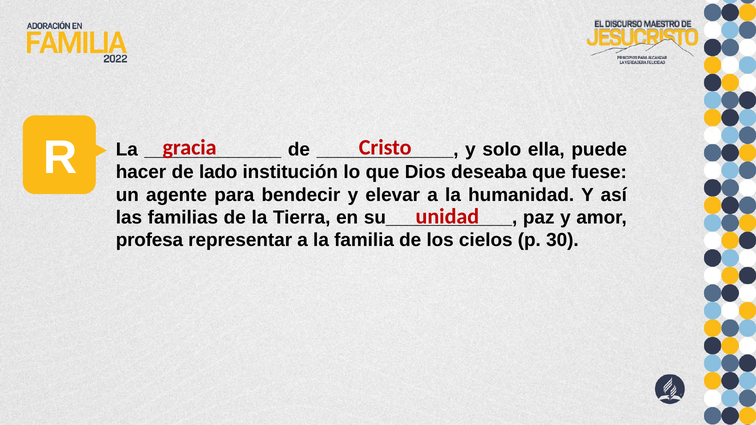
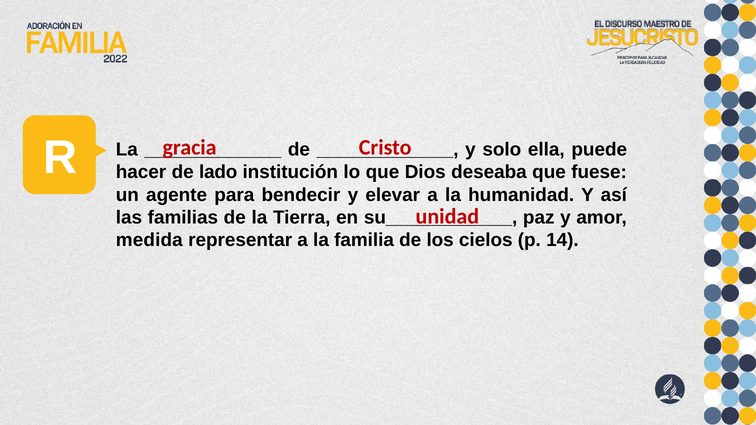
profesa: profesa -> medida
30: 30 -> 14
